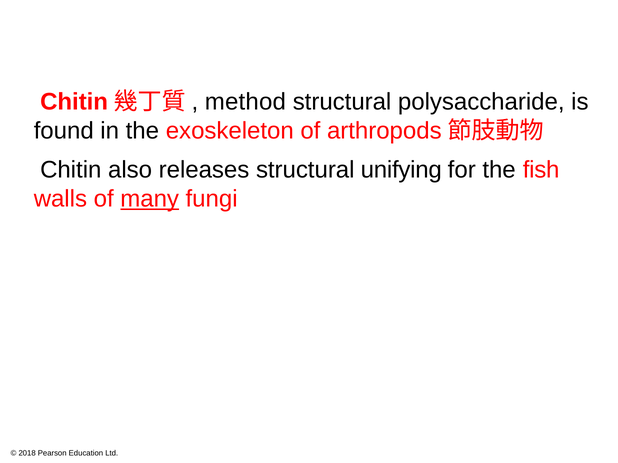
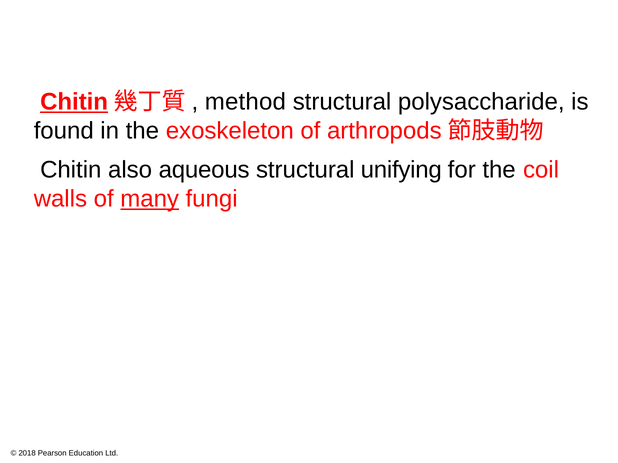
Chitin at (74, 102) underline: none -> present
releases: releases -> aqueous
fish: fish -> coil
